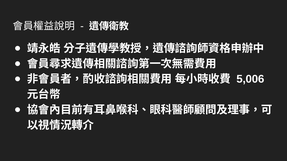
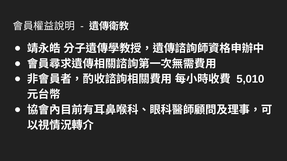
5,006: 5,006 -> 5,010
